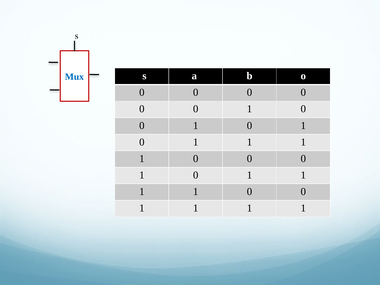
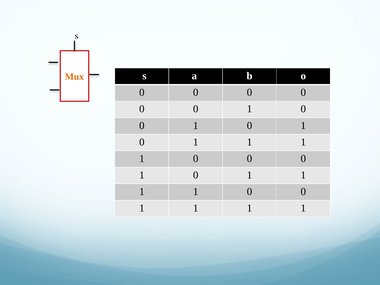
Mux colour: blue -> orange
